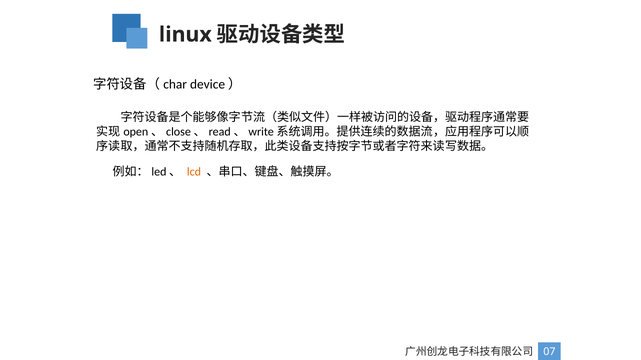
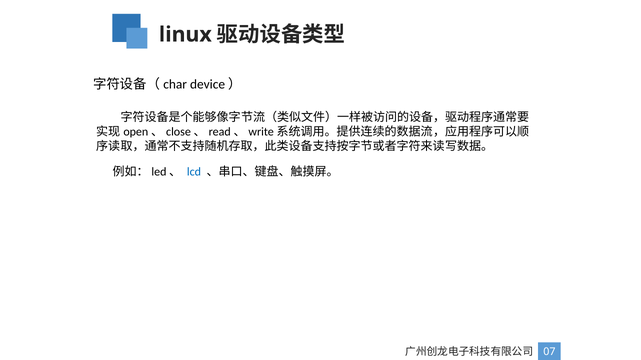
lcd colour: orange -> blue
